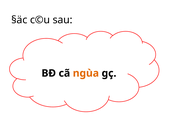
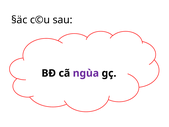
ngùa colour: orange -> purple
